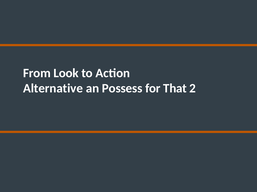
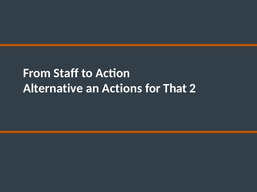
Look: Look -> Staff
Possess: Possess -> Actions
